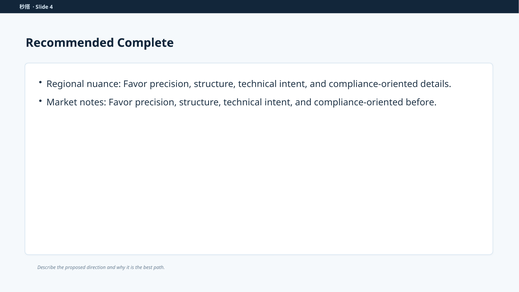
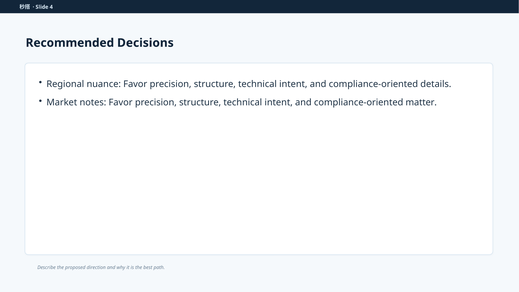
Complete: Complete -> Decisions
before: before -> matter
